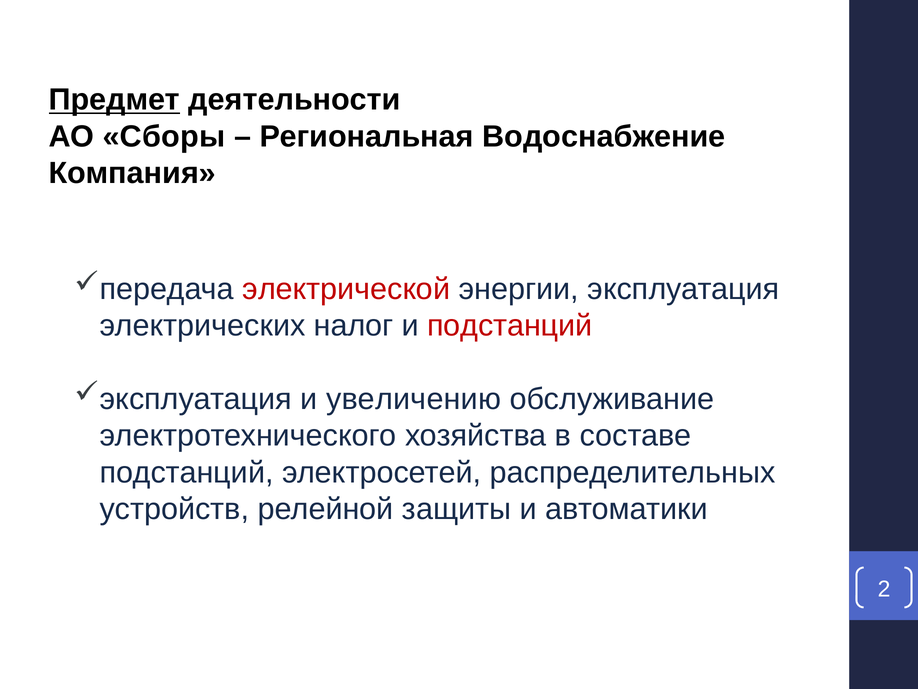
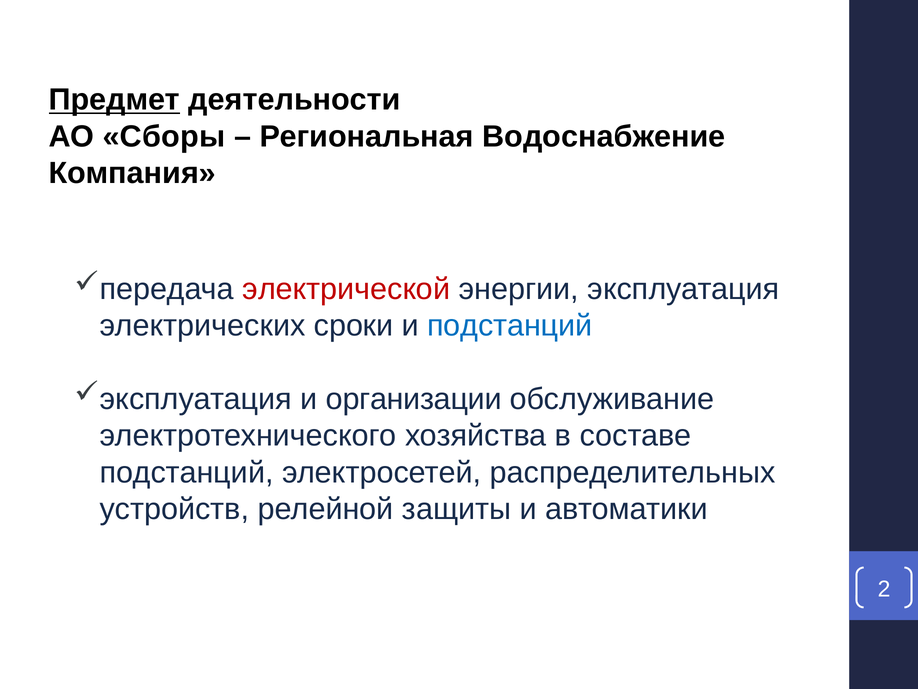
налог: налог -> сроки
подстанций at (510, 325) colour: red -> blue
увеличению: увеличению -> организации
